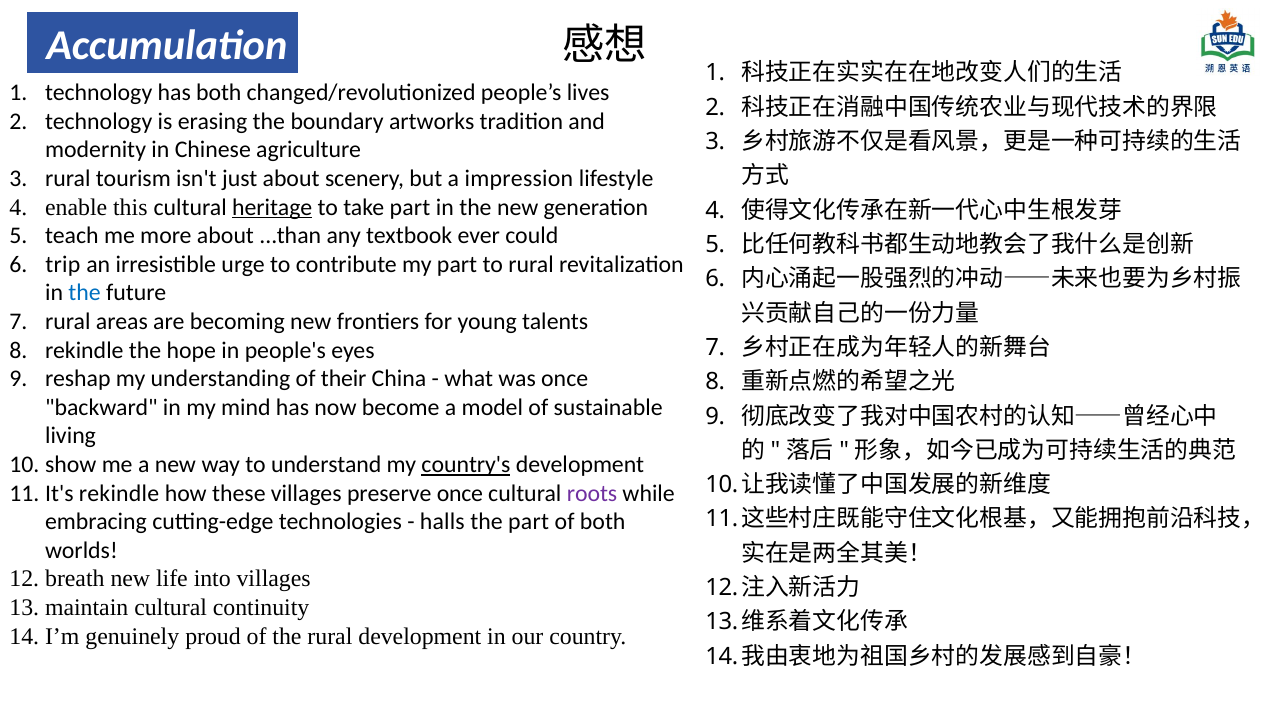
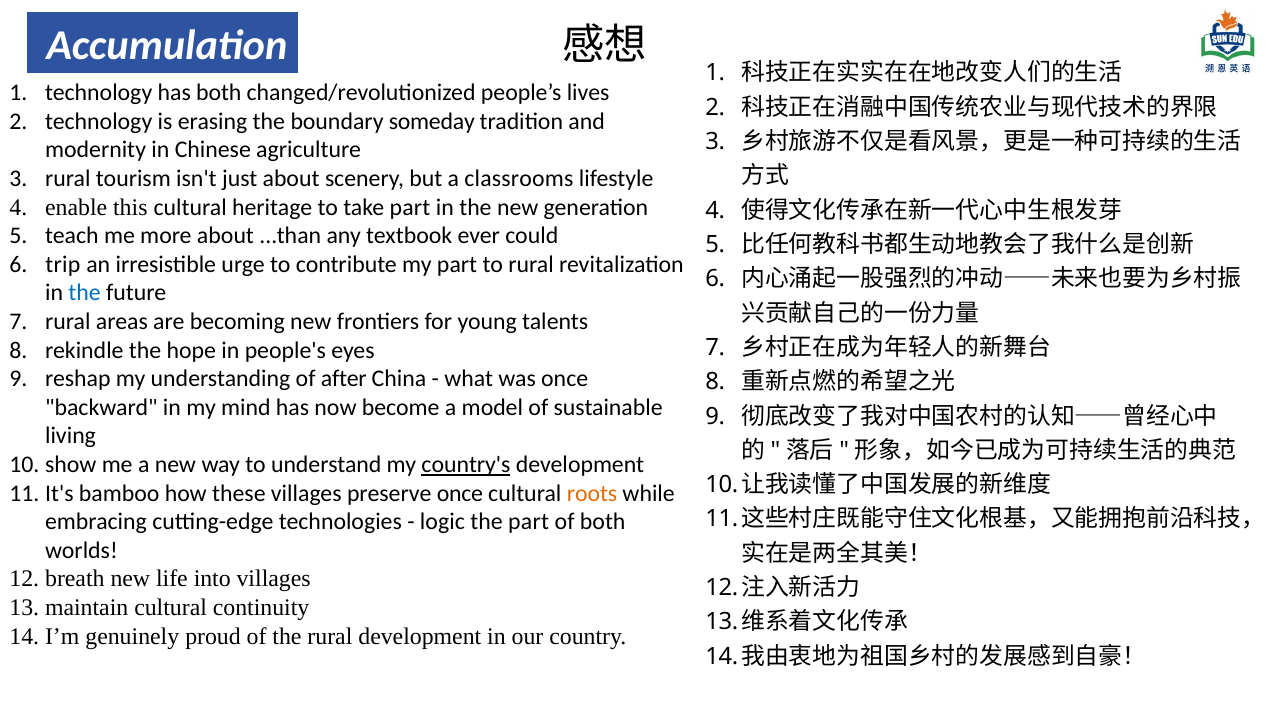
artworks: artworks -> someday
impression: impression -> classrooms
heritage underline: present -> none
their: their -> after
rekindle at (119, 493): rekindle -> bamboo
roots colour: purple -> orange
halls: halls -> logic
